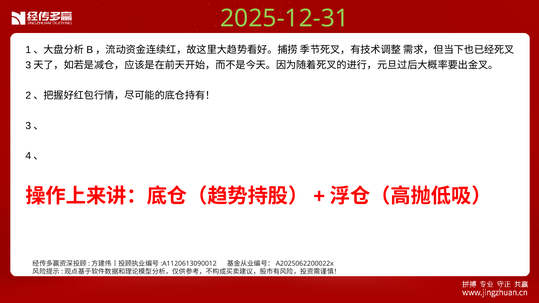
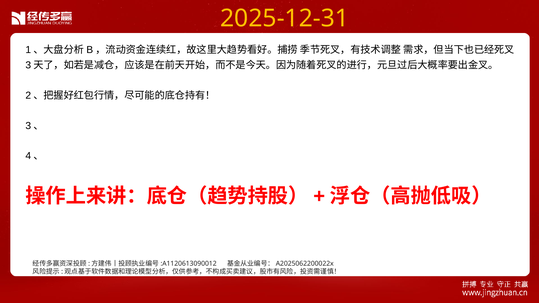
2025-12-31 colour: light green -> yellow
